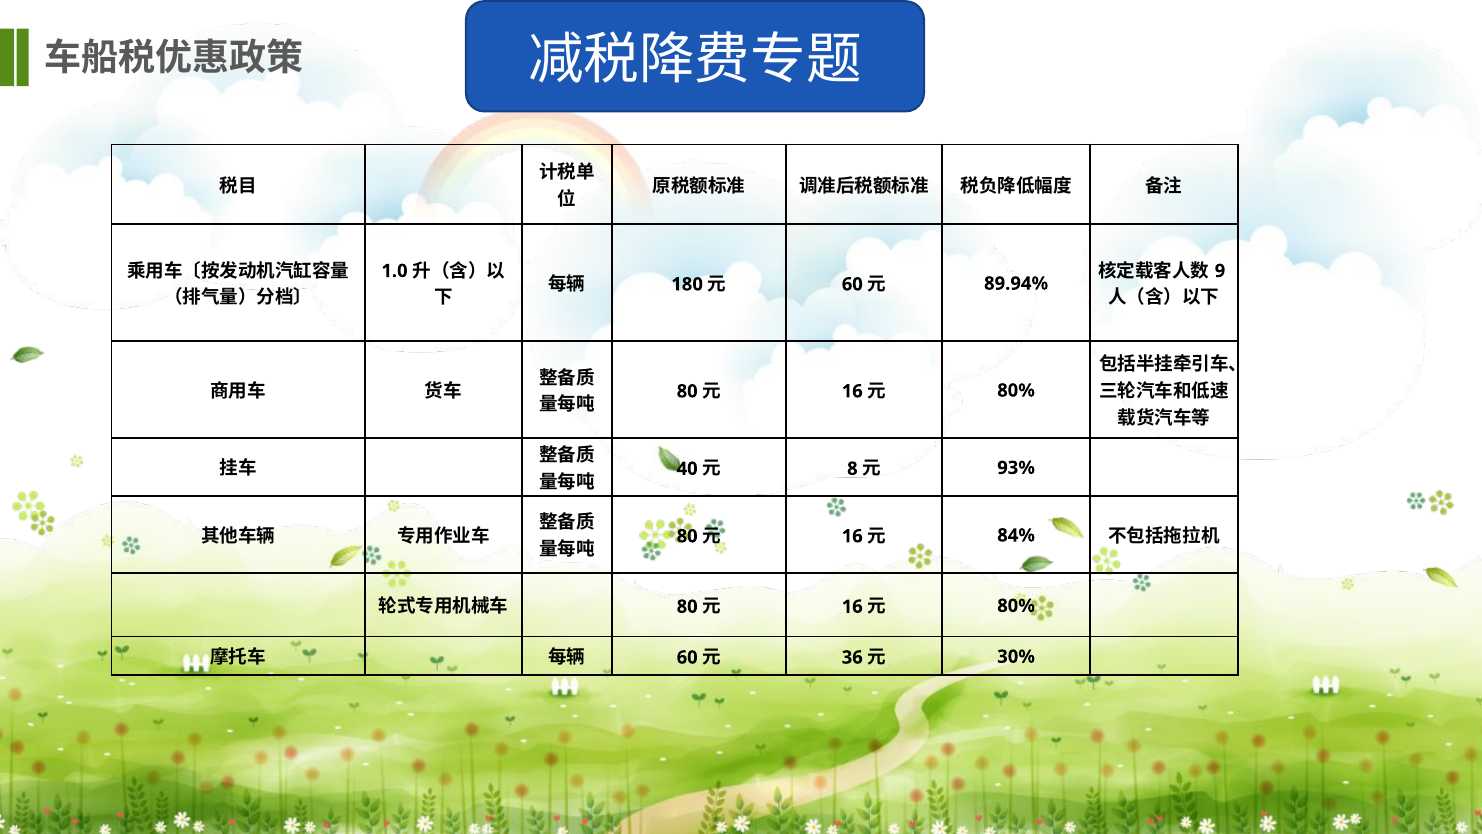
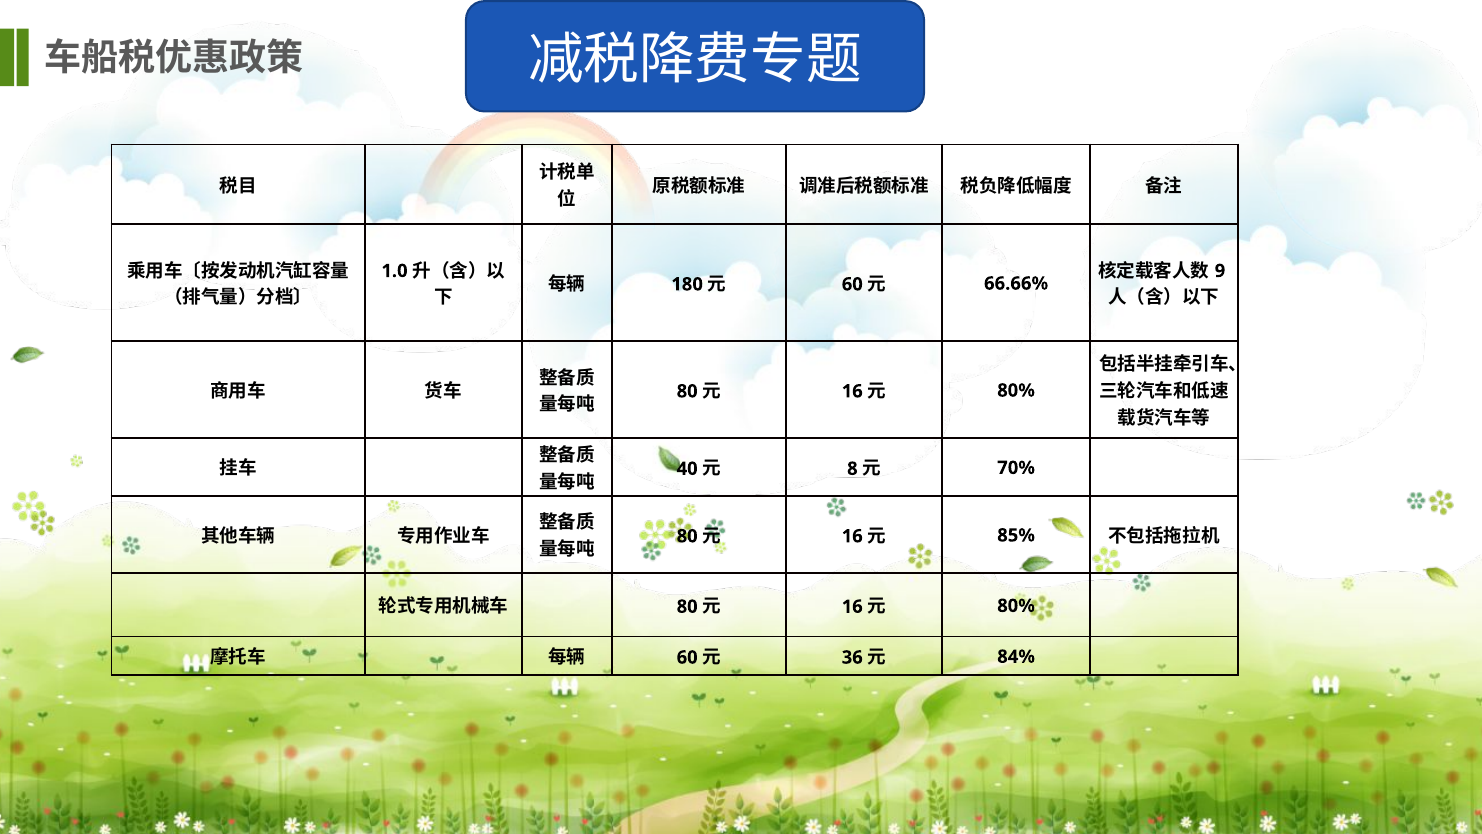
89.94%: 89.94% -> 66.66%
93%: 93% -> 70%
84%: 84% -> 85%
30%: 30% -> 84%
